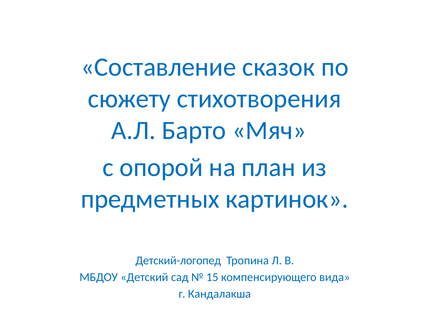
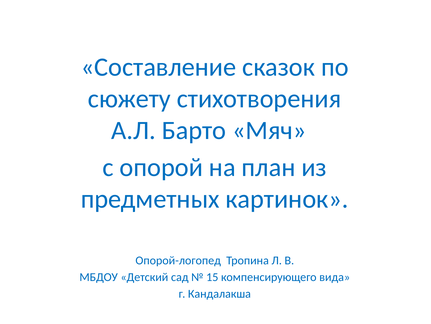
Детский-логопед: Детский-логопед -> Опорой-логопед
